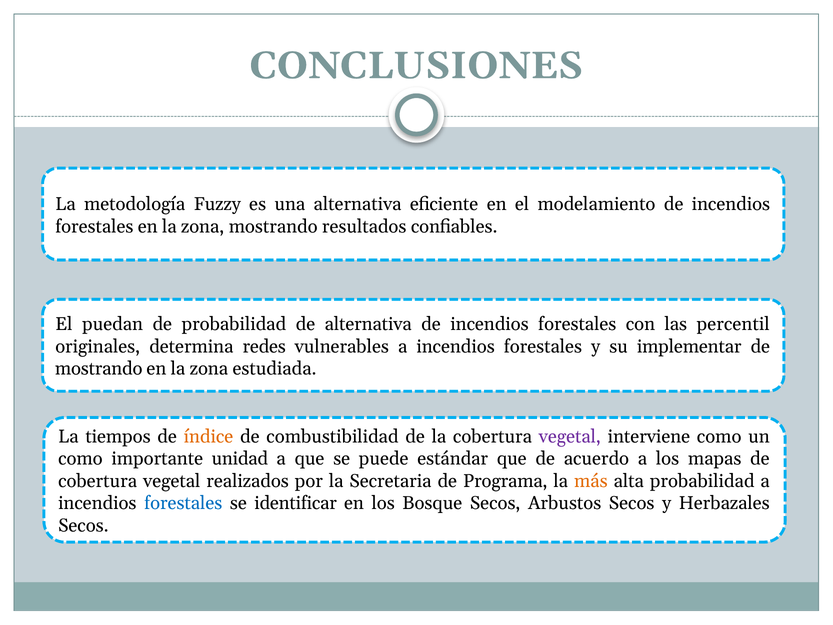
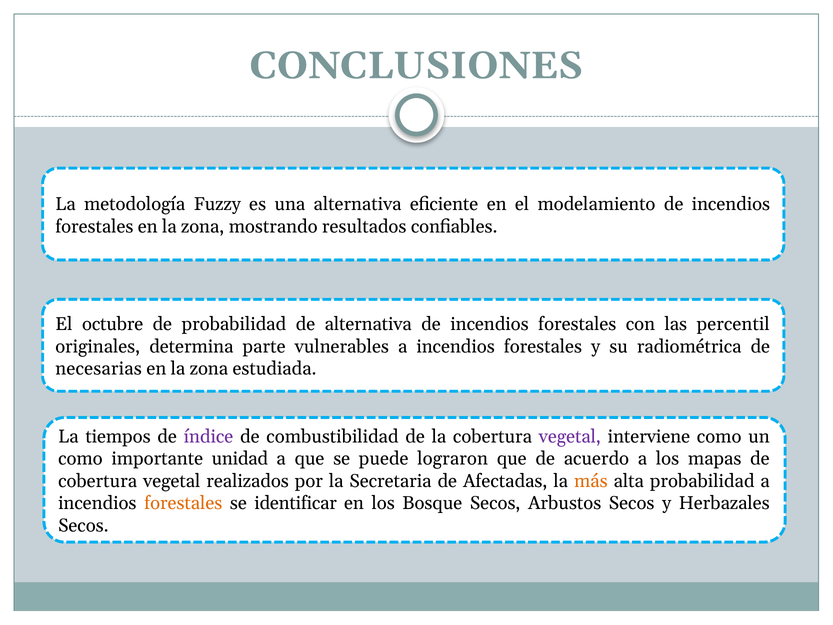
puedan: puedan -> octubre
redes: redes -> parte
implementar: implementar -> radiométrica
mostrando at (99, 369): mostrando -> necesarias
índice colour: orange -> purple
estándar: estándar -> lograron
Programa: Programa -> Afectadas
forestales at (183, 503) colour: blue -> orange
